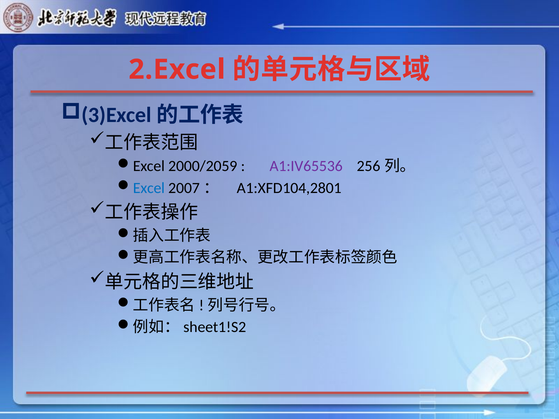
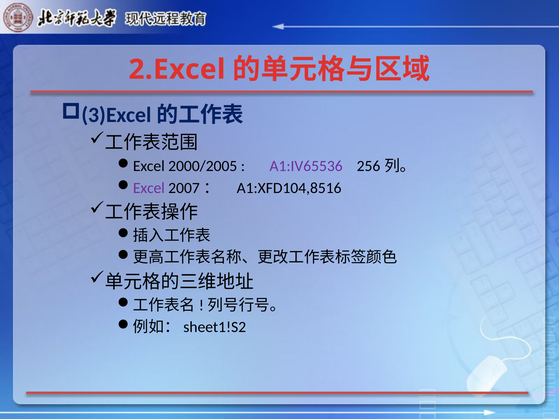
2000/2059: 2000/2059 -> 2000/2005
Excel at (149, 188) colour: blue -> purple
A1:XFD104,2801: A1:XFD104,2801 -> A1:XFD104,8516
